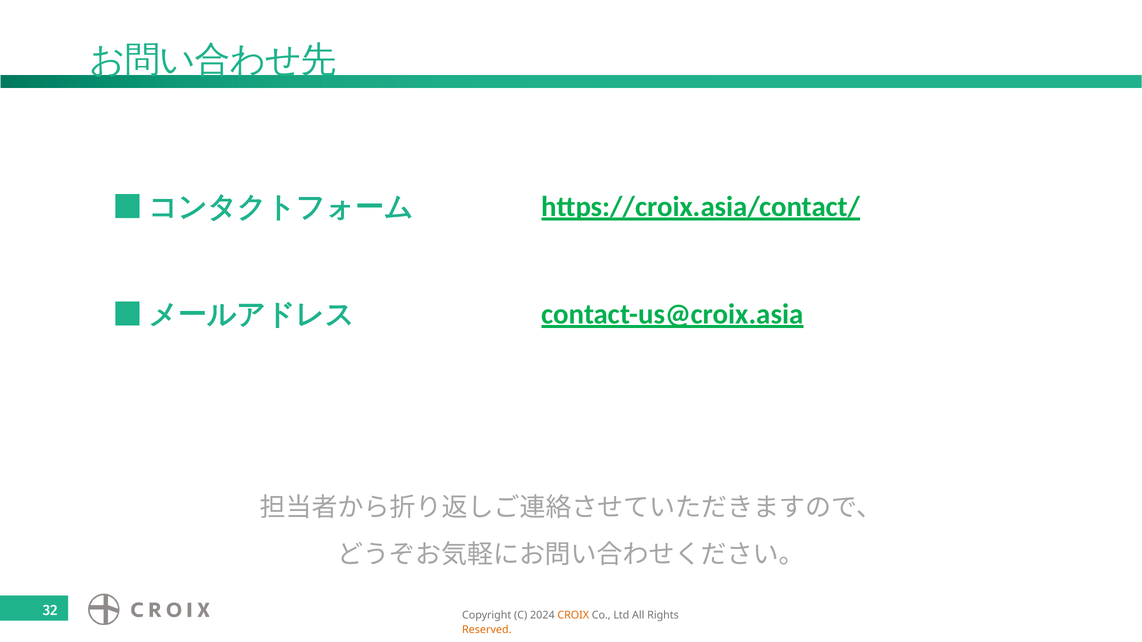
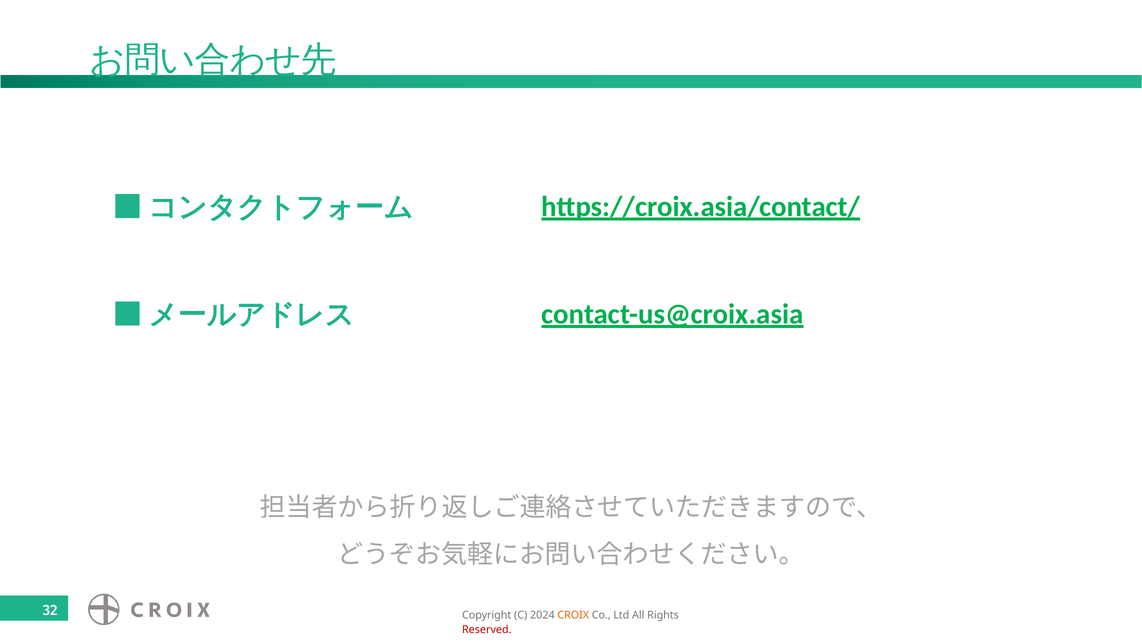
Reserved colour: orange -> red
